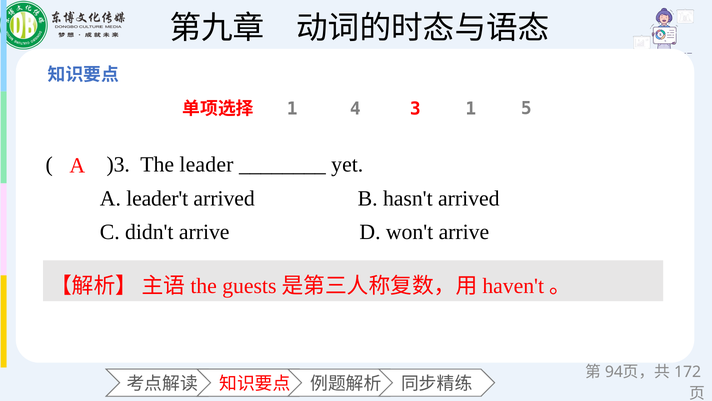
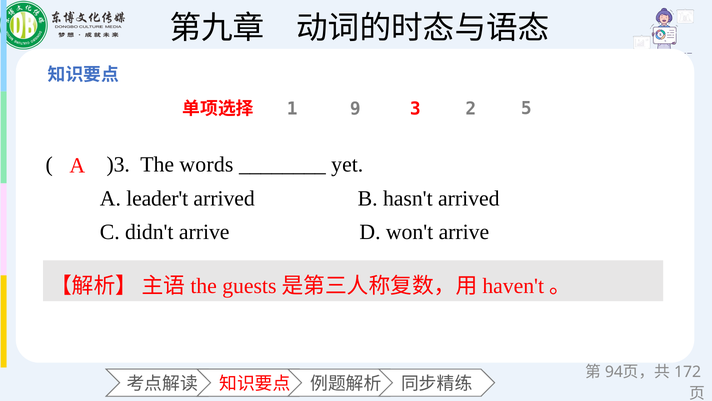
4: 4 -> 9
3 1: 1 -> 2
leader: leader -> words
